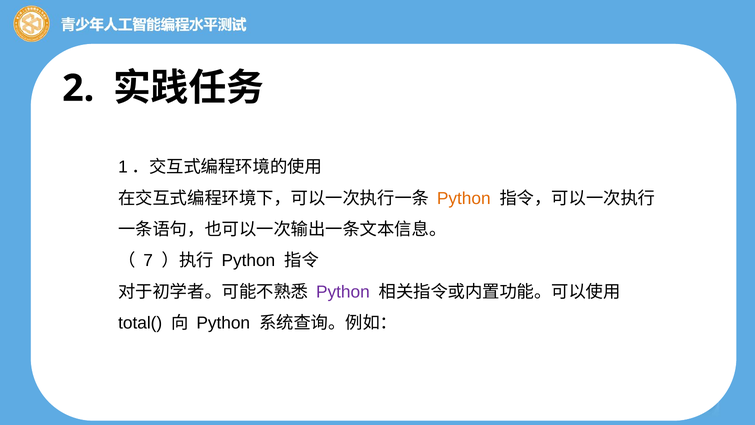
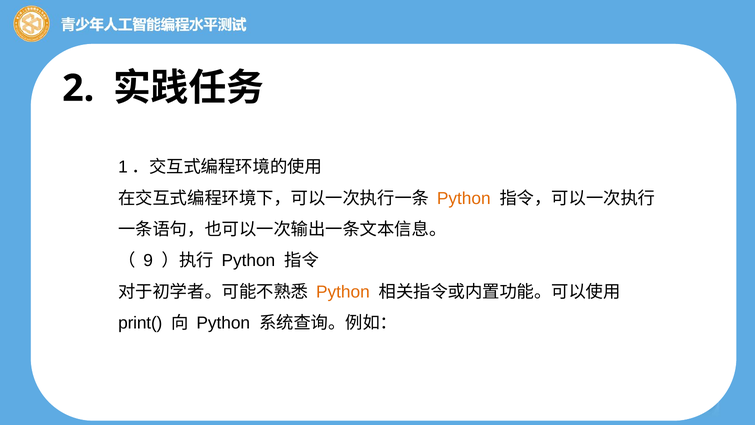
7: 7 -> 9
Python at (343, 292) colour: purple -> orange
total(: total( -> print(
